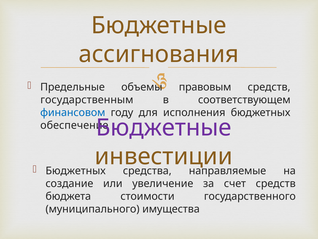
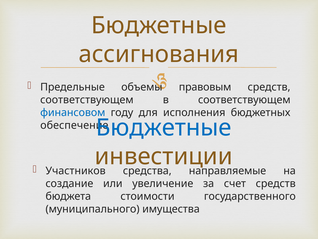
государственным at (87, 100): государственным -> соответствующем
Бюджетные at (164, 127) colour: purple -> blue
Бюджетных at (76, 171): Бюджетных -> Участников
